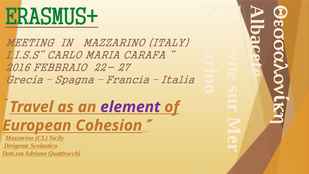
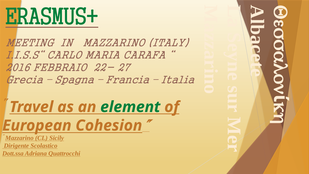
element colour: purple -> green
